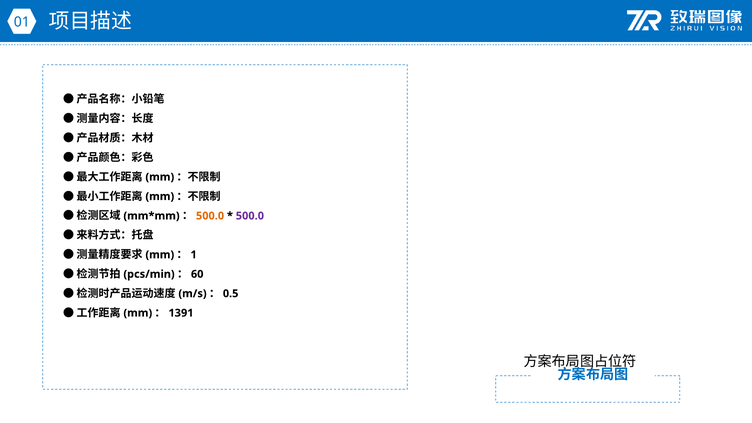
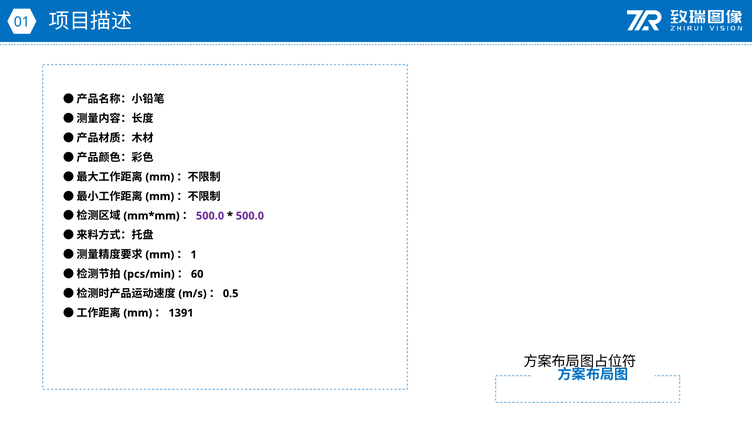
500.0 at (210, 216) colour: orange -> purple
